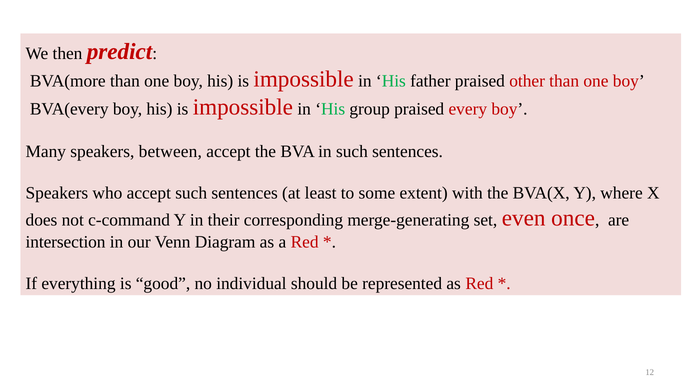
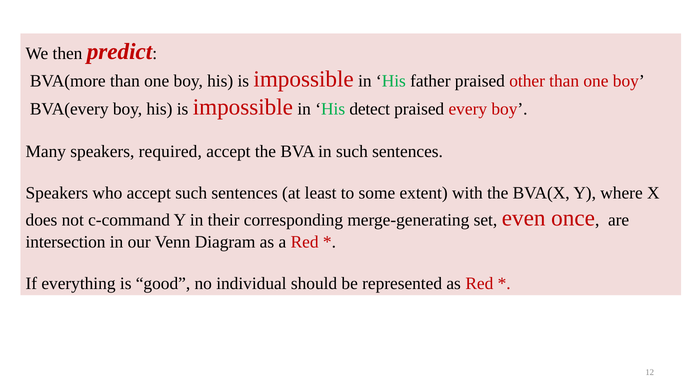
group: group -> detect
between: between -> required
